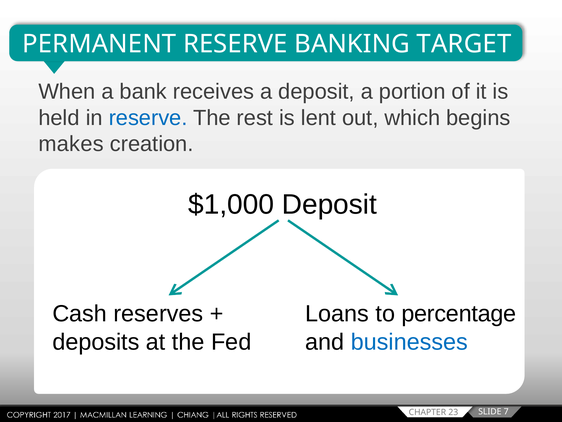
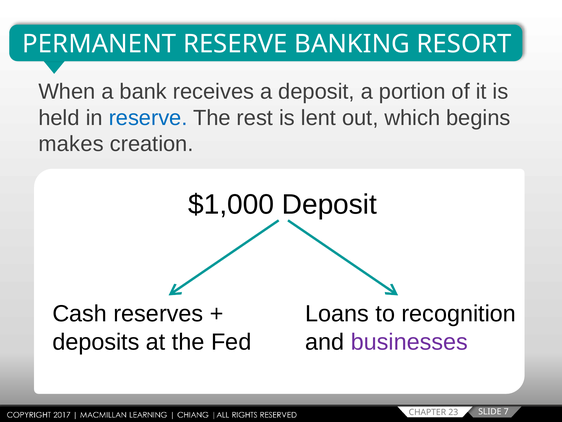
TARGET: TARGET -> RESORT
percentage: percentage -> recognition
businesses colour: blue -> purple
